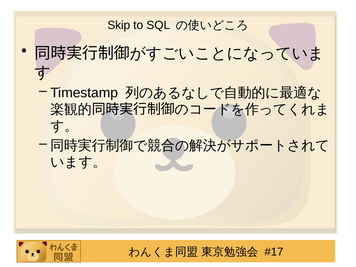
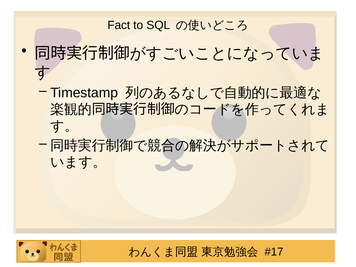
Skip: Skip -> Fact
